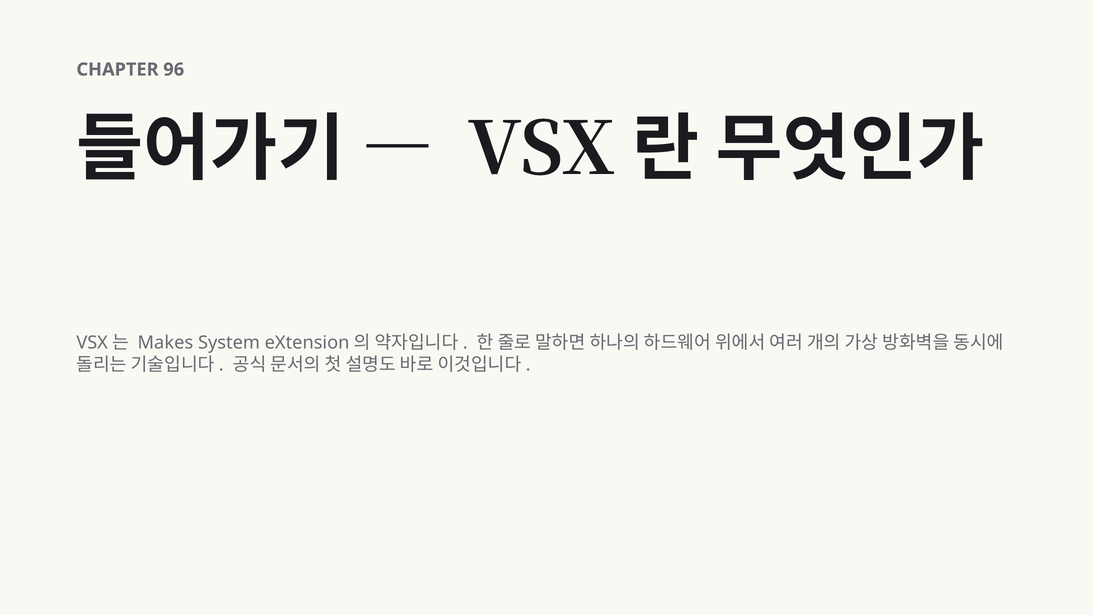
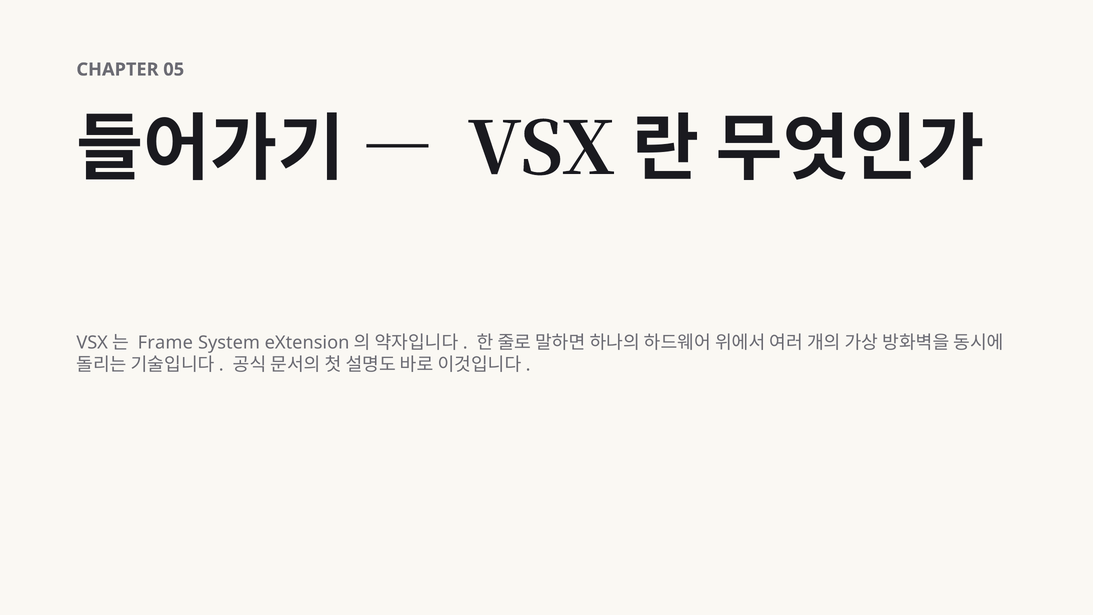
96: 96 -> 05
Makes: Makes -> Frame
